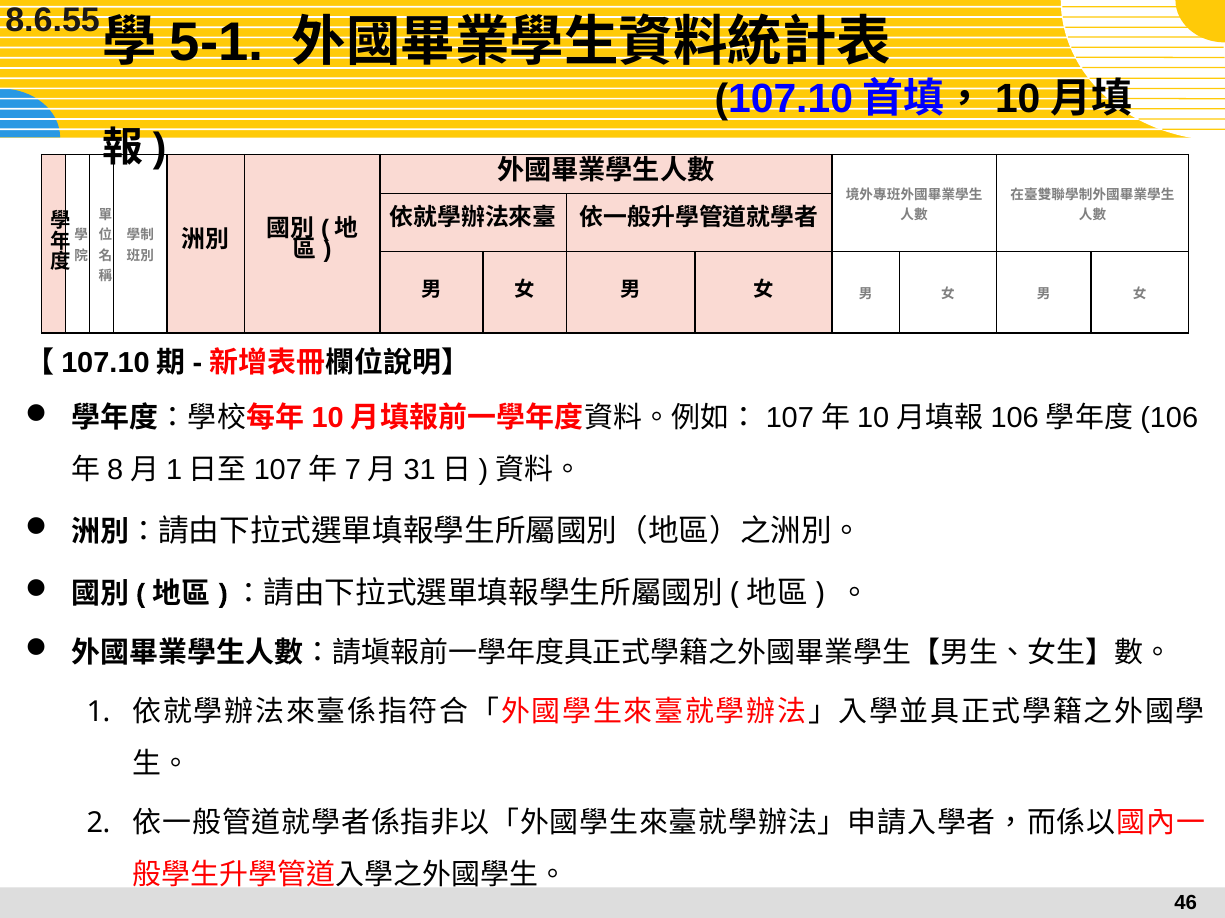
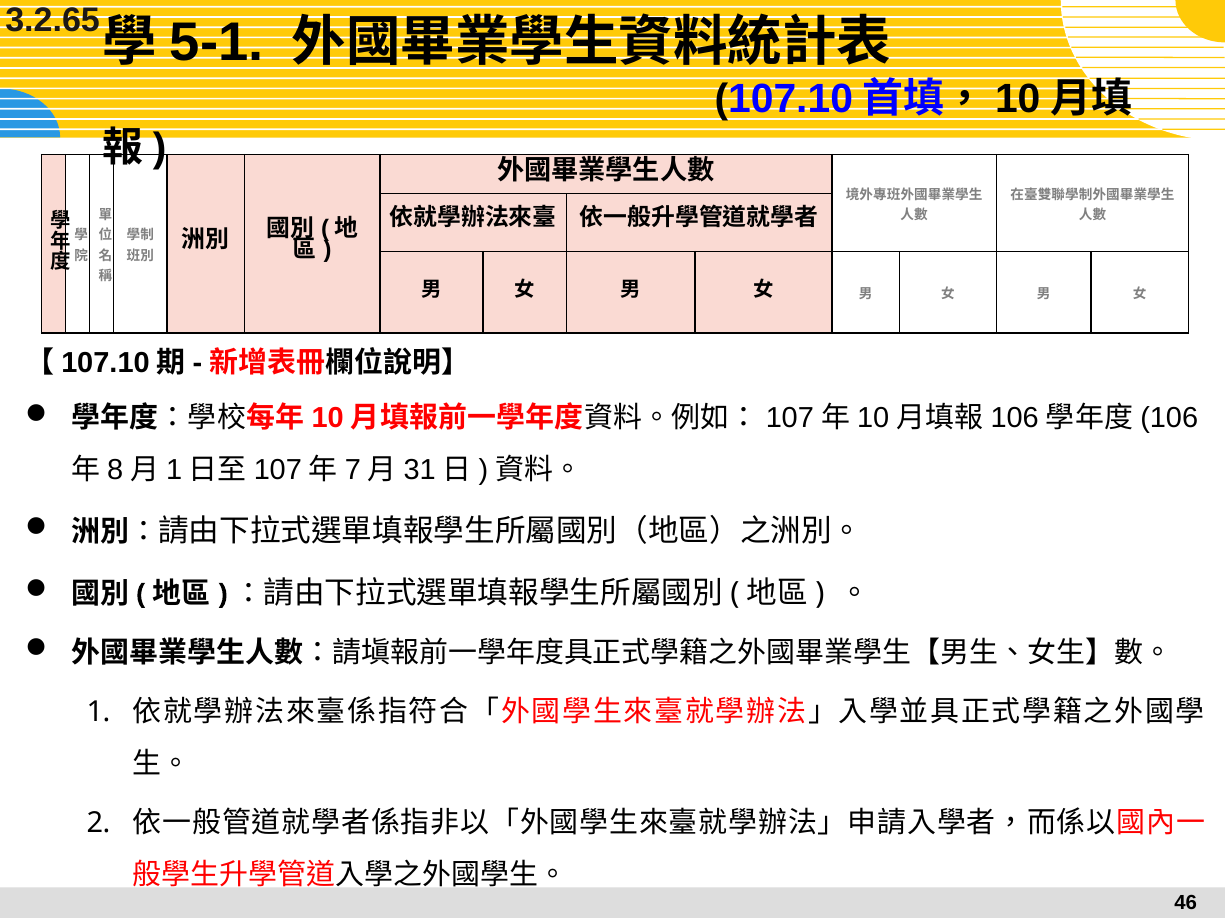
8.6.55: 8.6.55 -> 3.2.65
